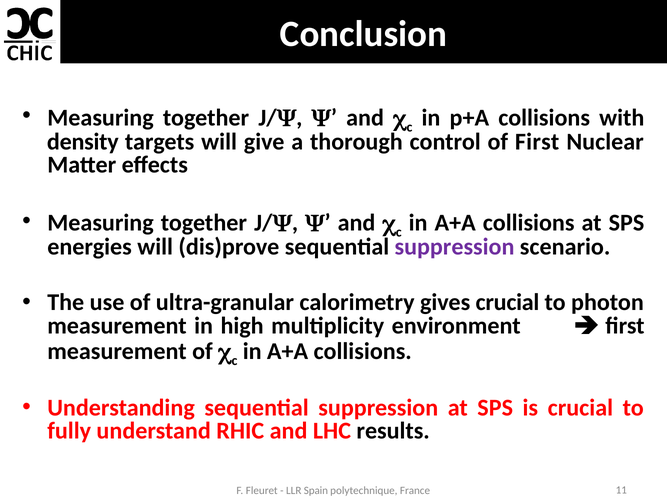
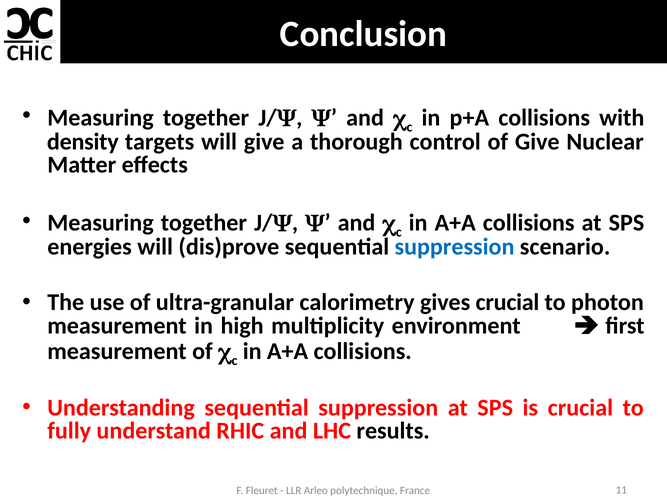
of First: First -> Give
suppression at (455, 247) colour: purple -> blue
Spain: Spain -> Arleo
